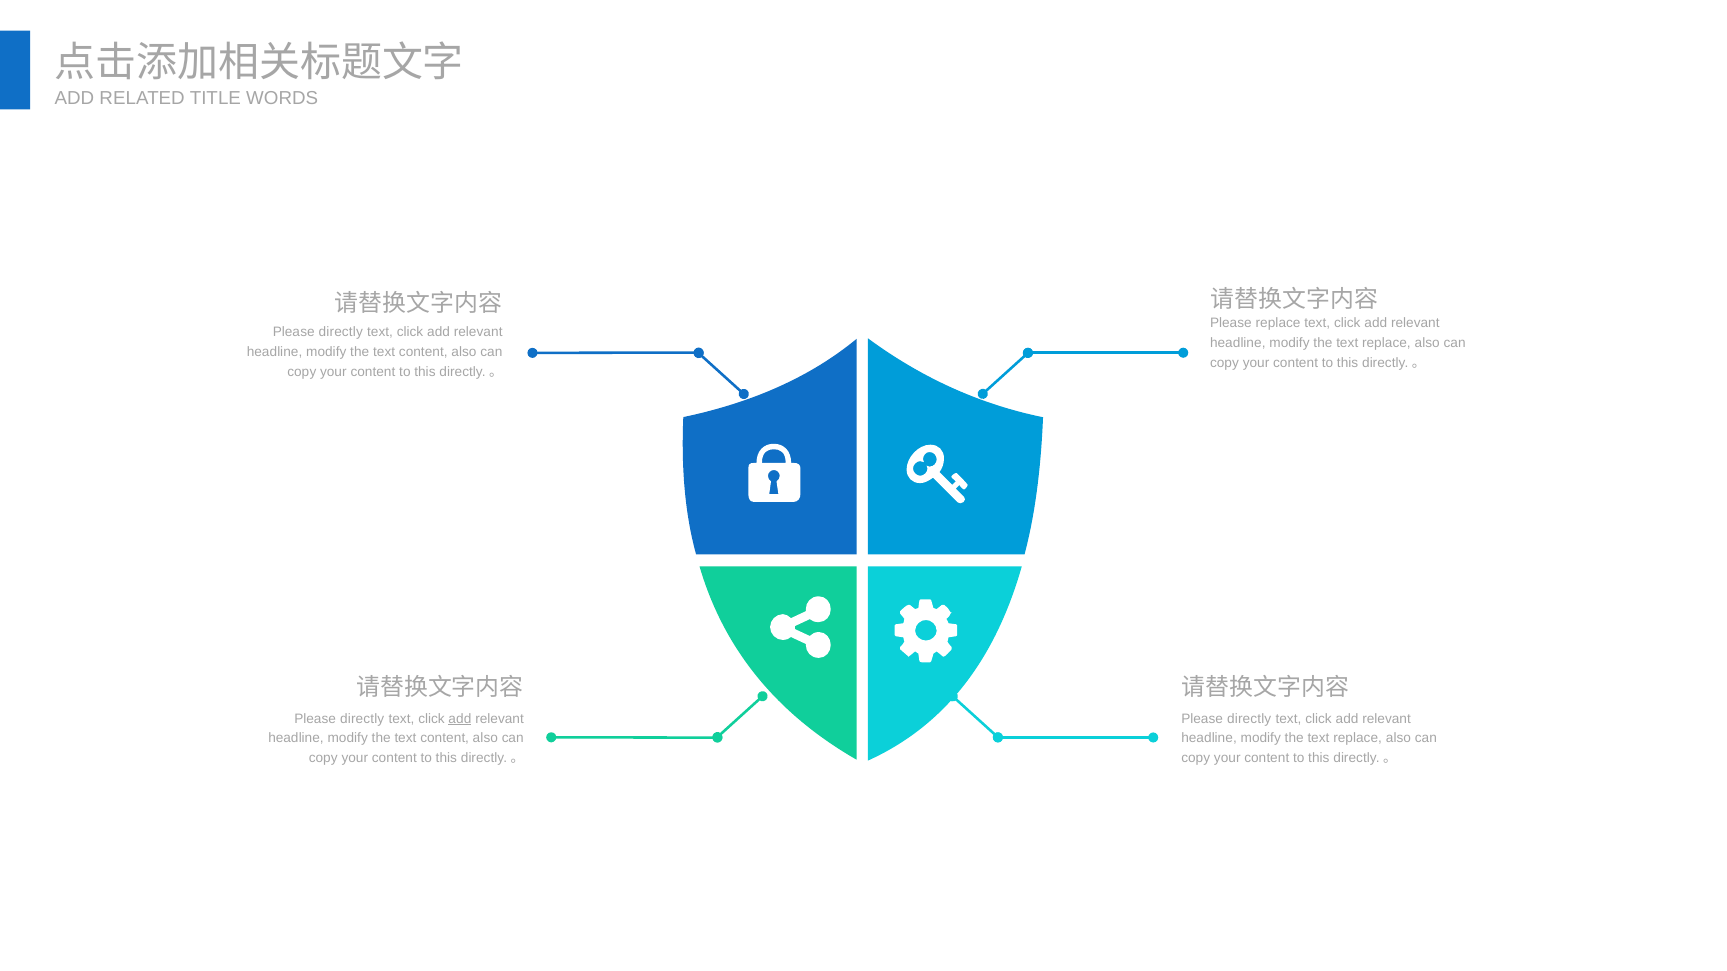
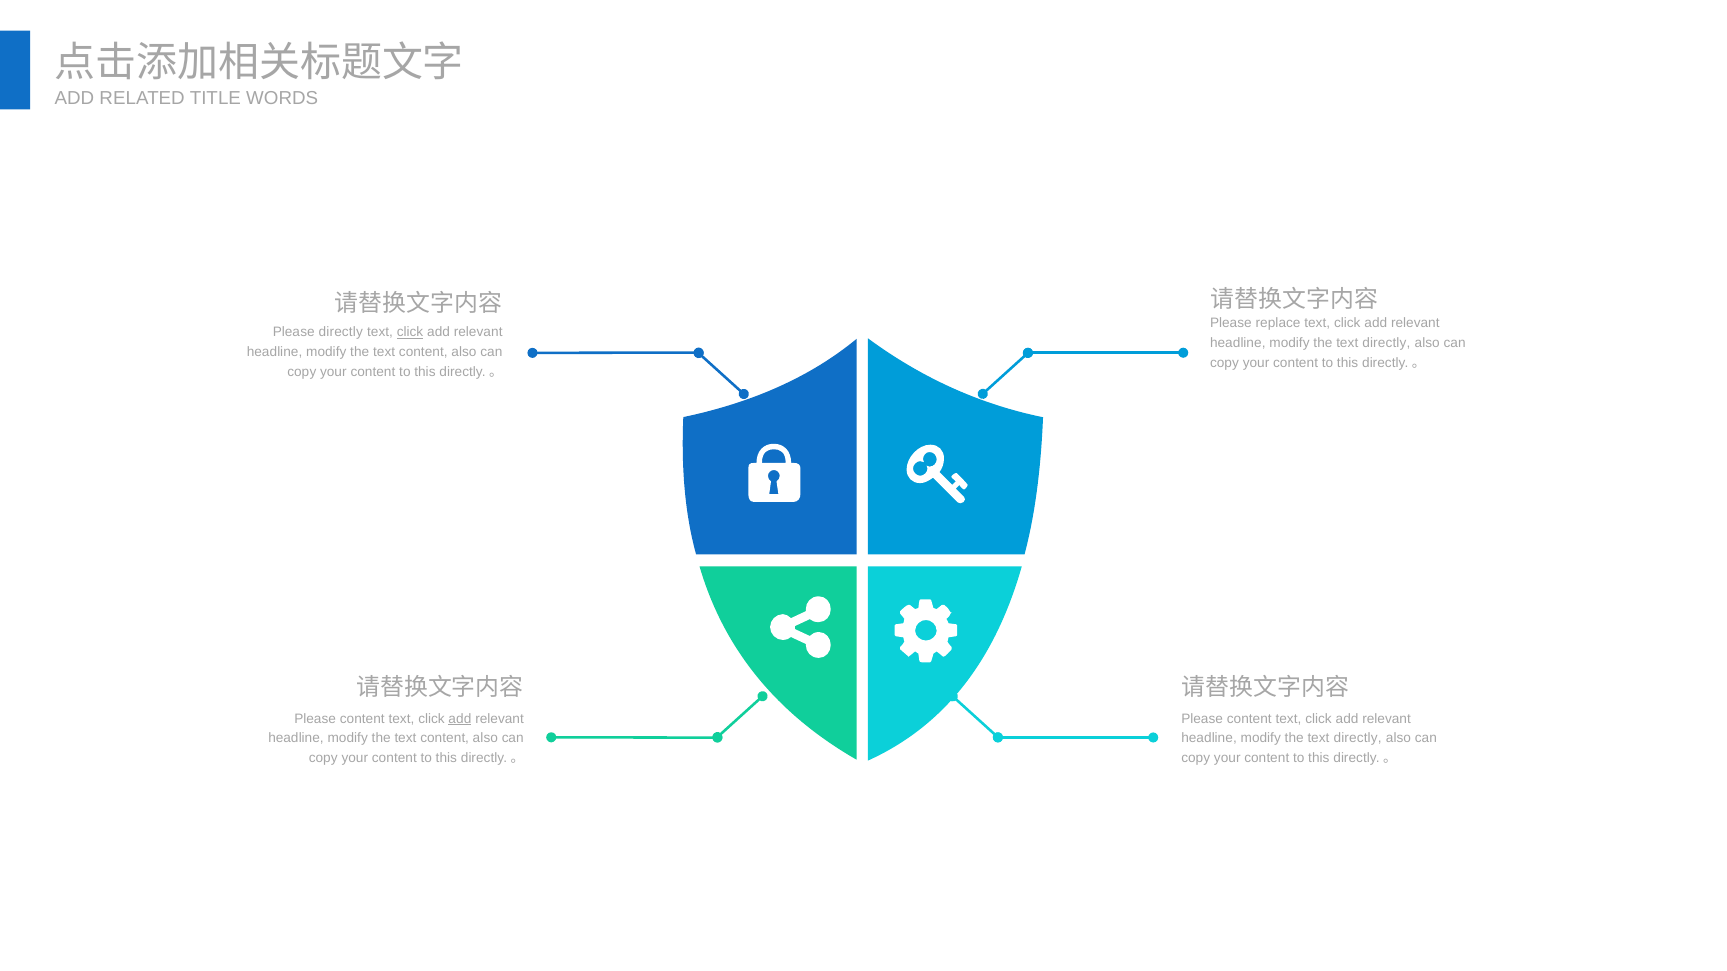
click at (410, 332) underline: none -> present
replace at (1386, 343): replace -> directly
directly at (362, 719): directly -> content
directly at (1249, 719): directly -> content
replace at (1358, 739): replace -> directly
